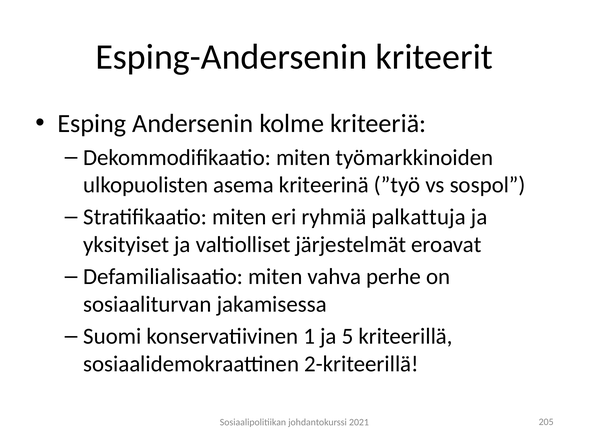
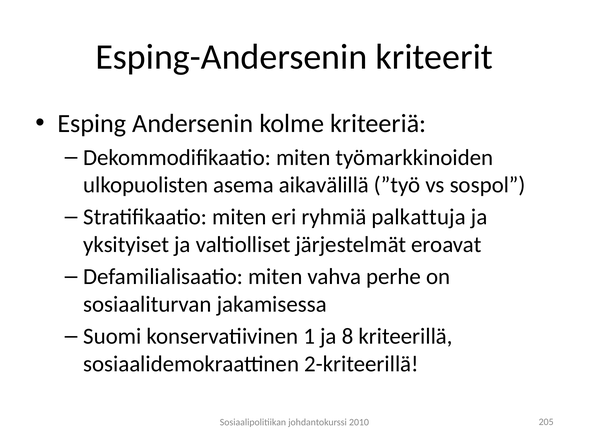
kriteerinä: kriteerinä -> aikavälillä
5: 5 -> 8
2021: 2021 -> 2010
